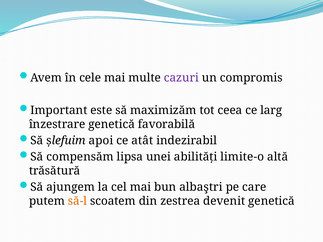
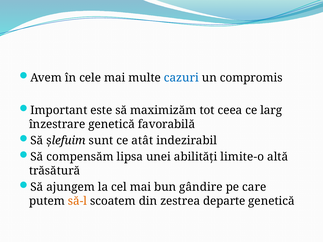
cazuri colour: purple -> blue
apoi: apoi -> sunt
albaştri: albaştri -> gândire
devenit: devenit -> departe
